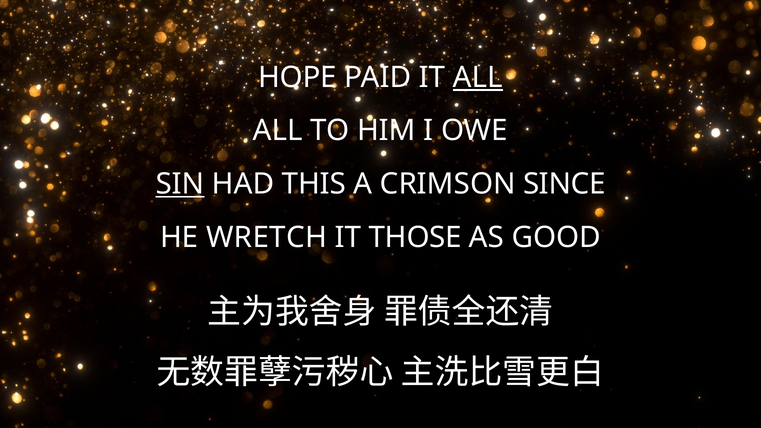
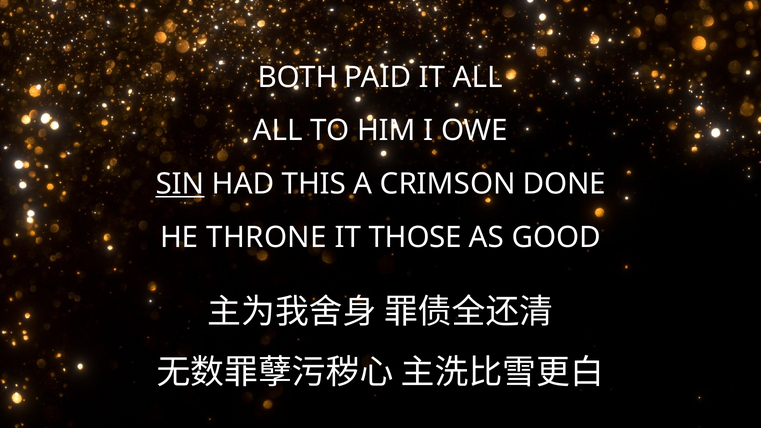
HOPE: HOPE -> BOTH
ALL at (478, 77) underline: present -> none
SINCE: SINCE -> DONE
WRETCH: WRETCH -> THRONE
